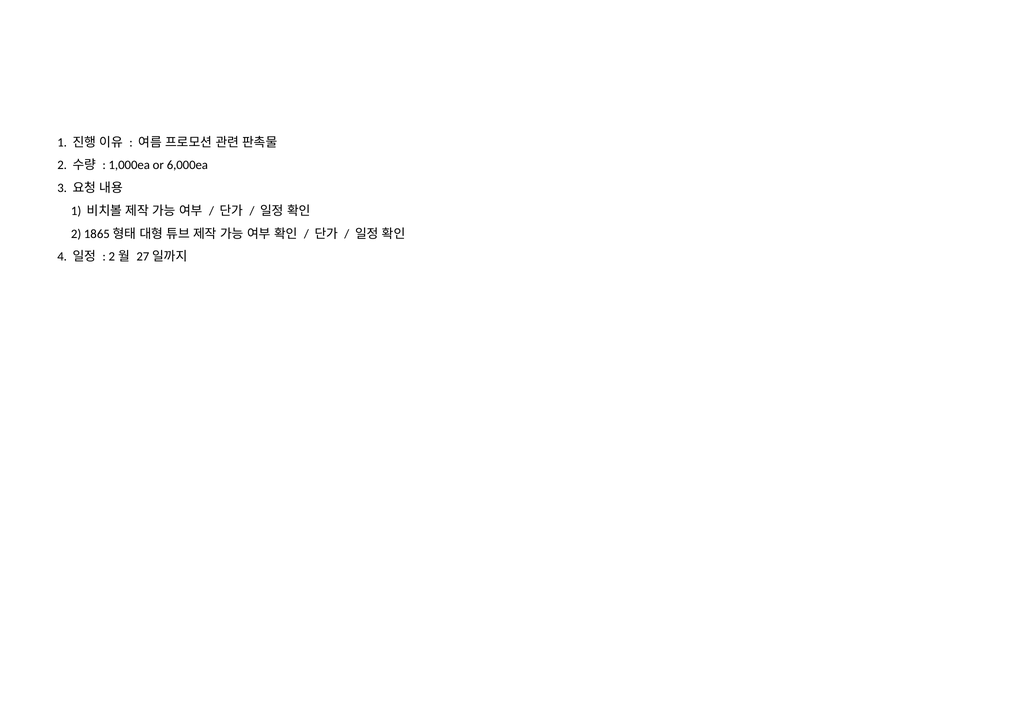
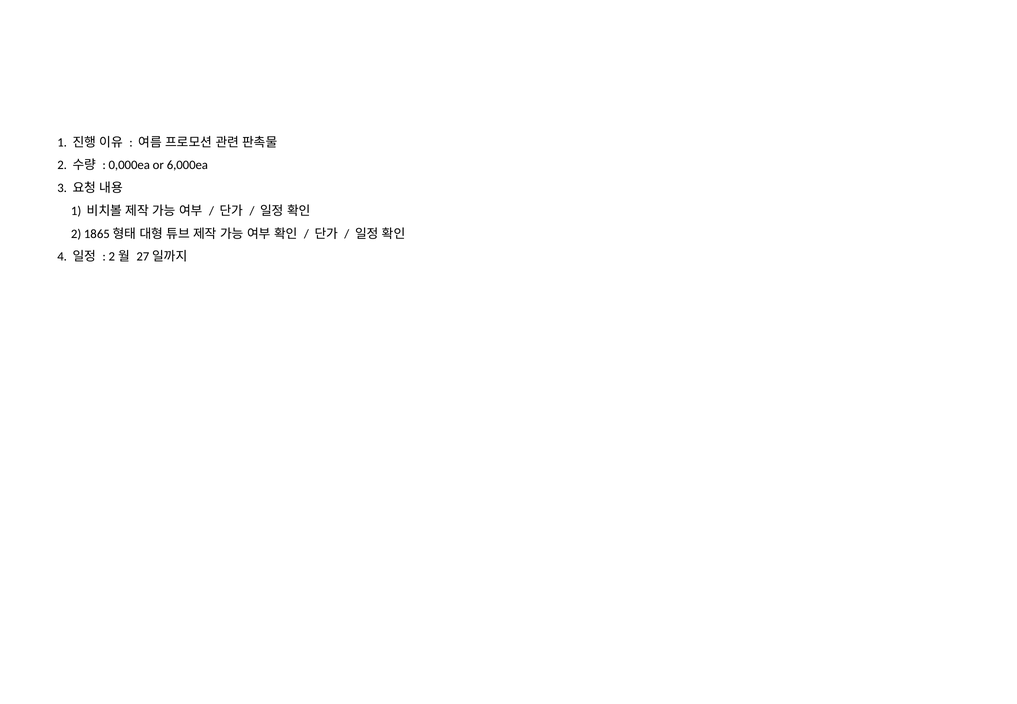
1,000ea: 1,000ea -> 0,000ea
